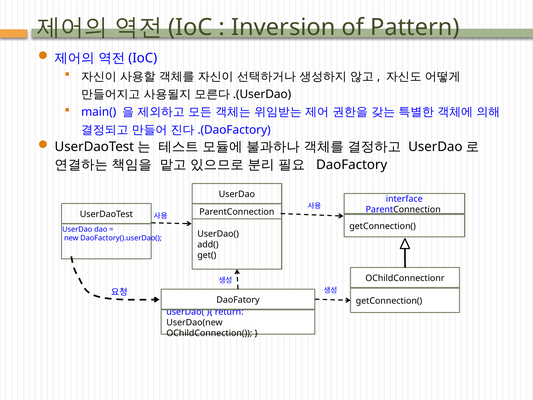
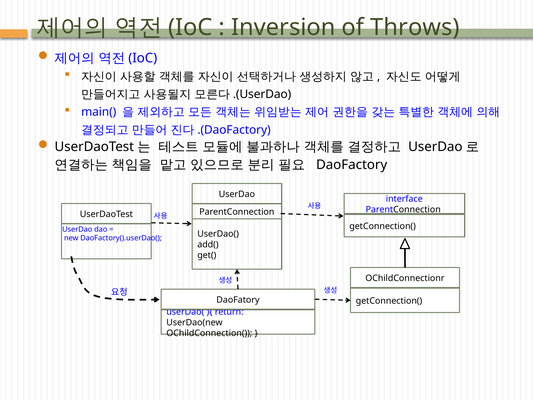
Pattern: Pattern -> Throws
